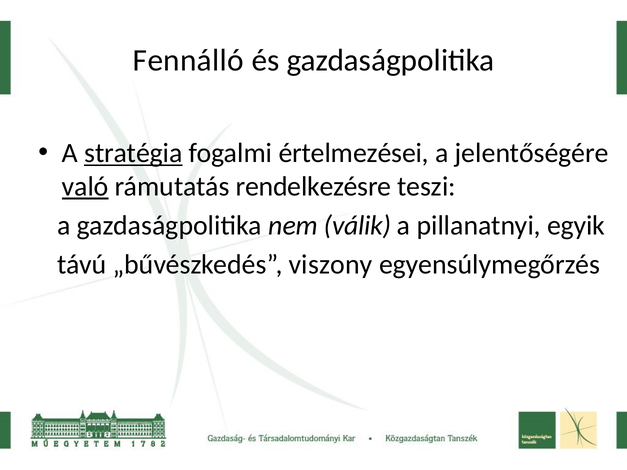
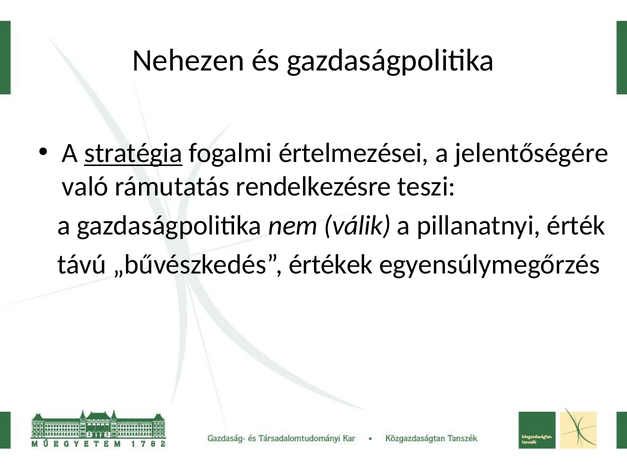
Fennálló: Fennálló -> Nehezen
való underline: present -> none
egyik: egyik -> érték
viszony: viszony -> értékek
